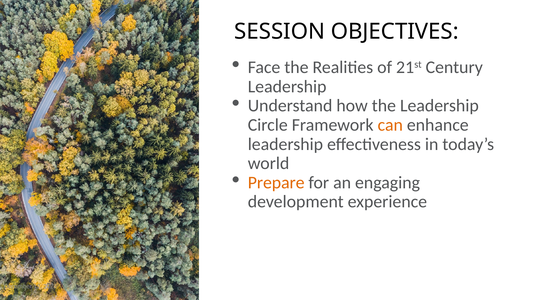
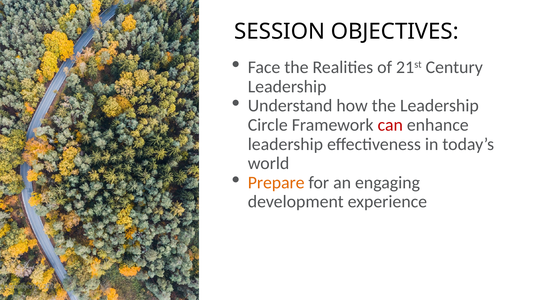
can colour: orange -> red
